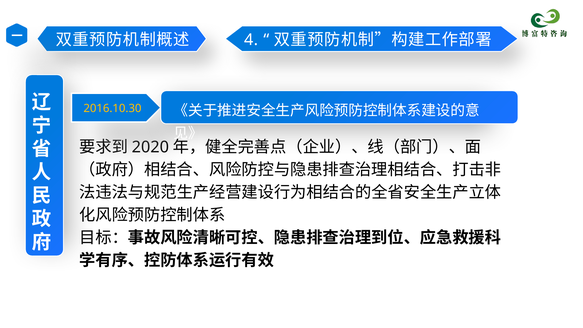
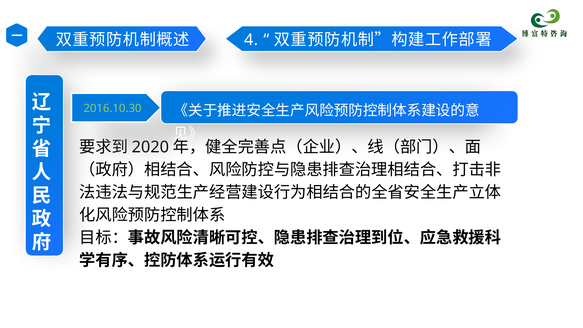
2016.10.30 colour: yellow -> light green
